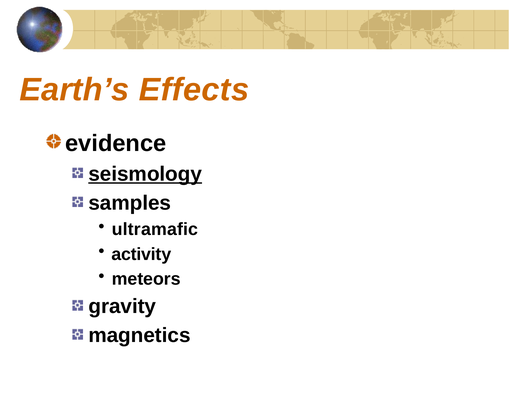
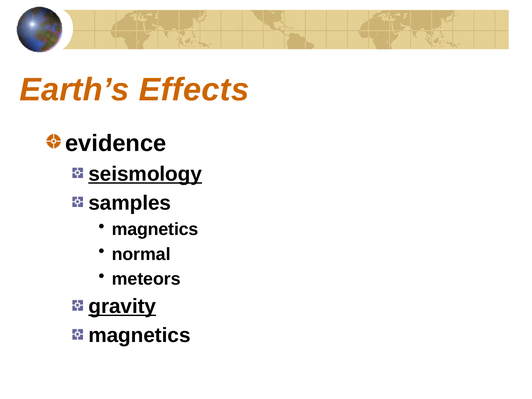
ultramafic at (155, 229): ultramafic -> magnetics
activity: activity -> normal
gravity underline: none -> present
